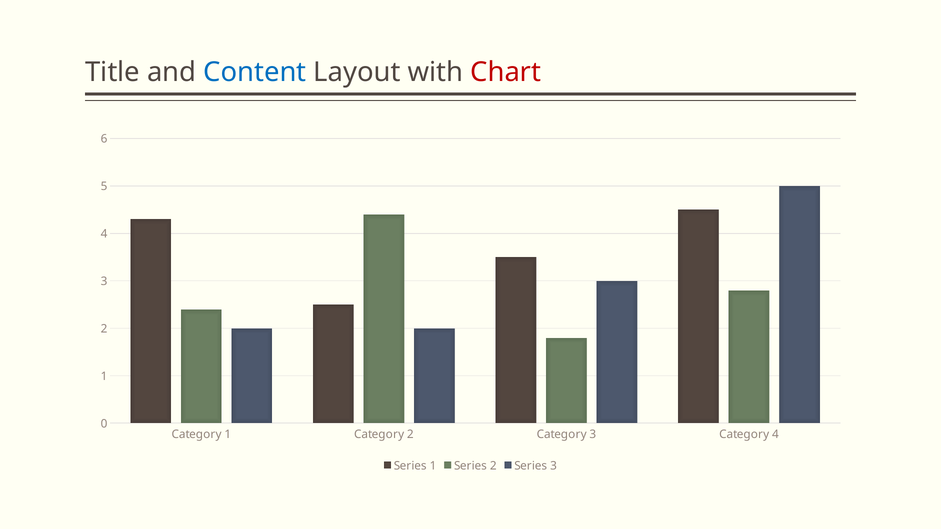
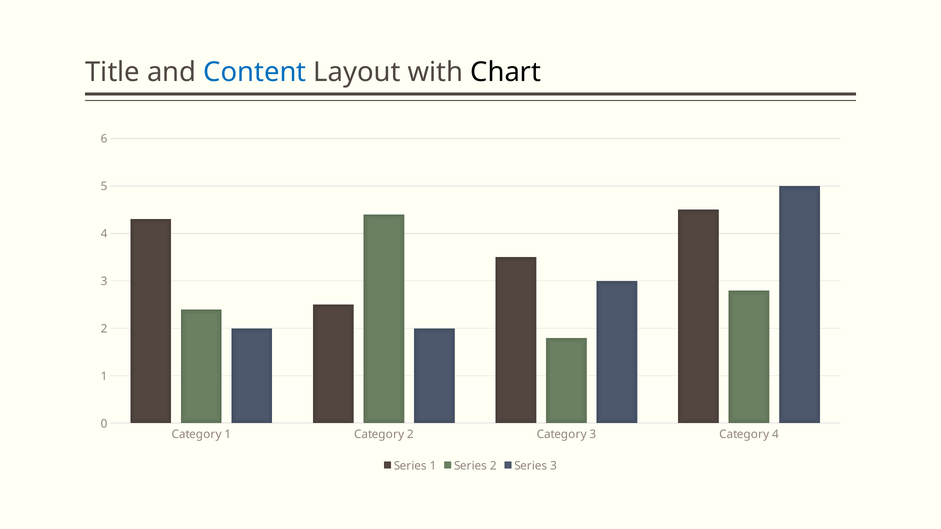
Chart colour: red -> black
